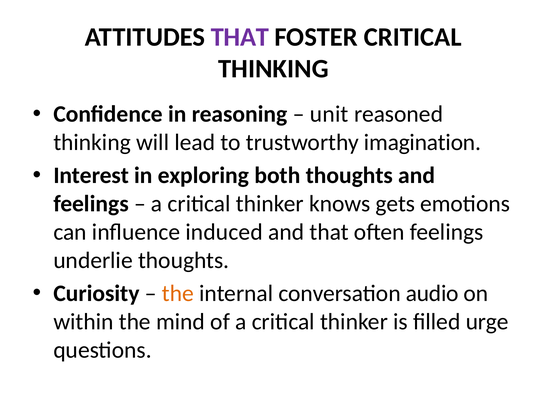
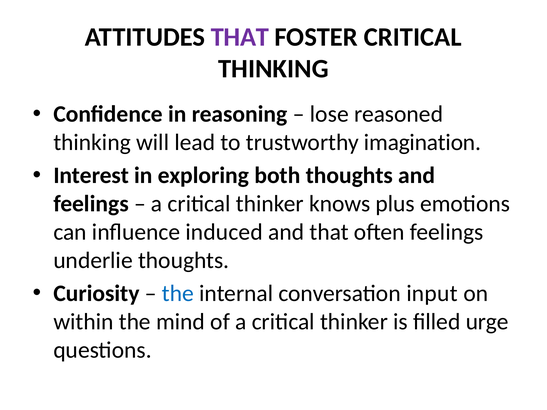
unit: unit -> lose
gets: gets -> plus
the at (178, 294) colour: orange -> blue
audio: audio -> input
